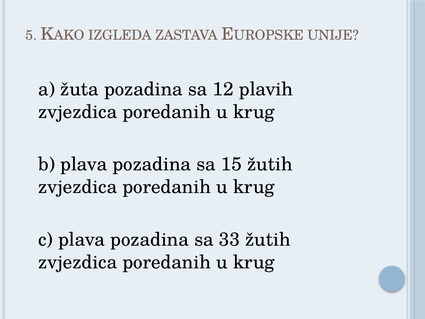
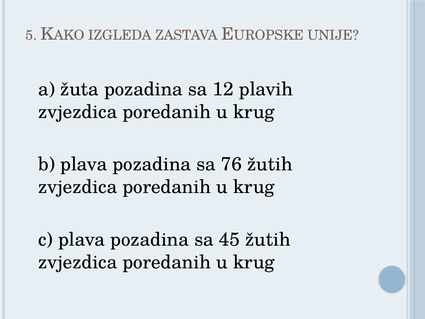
15: 15 -> 76
33: 33 -> 45
